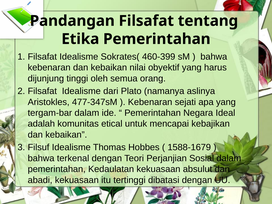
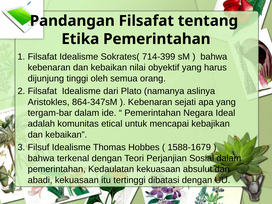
460-399: 460-399 -> 714-399
477-347sM: 477-347sM -> 864-347sM
